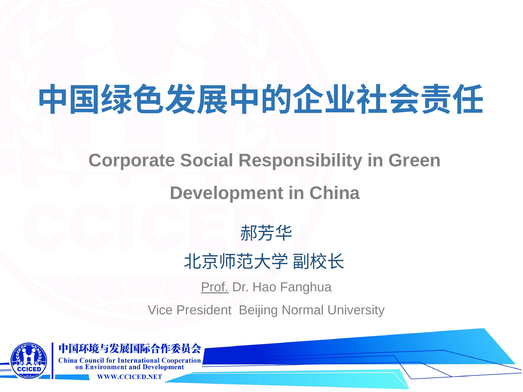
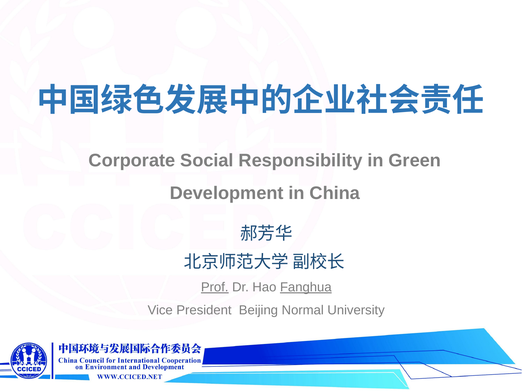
Fanghua underline: none -> present
